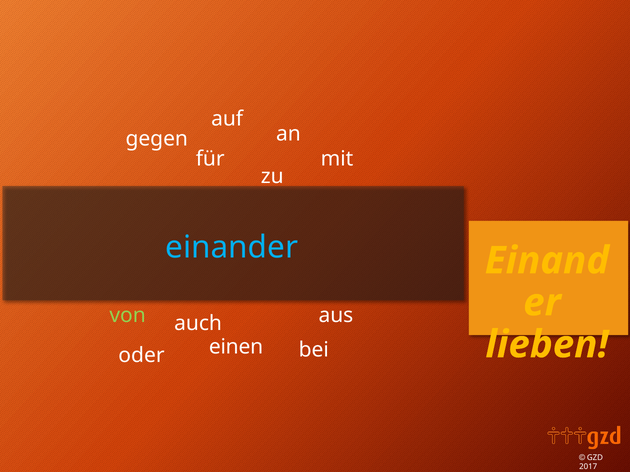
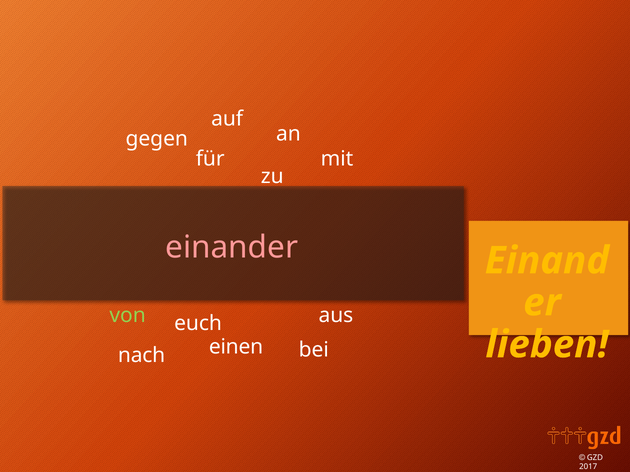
einander colour: light blue -> pink
auch: auch -> euch
oder: oder -> nach
